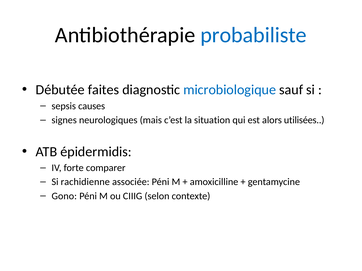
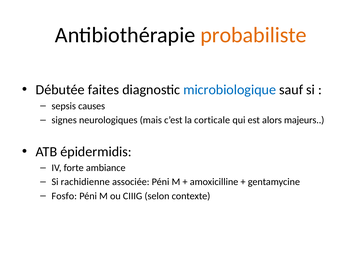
probabiliste colour: blue -> orange
situation: situation -> corticale
utilisées: utilisées -> majeurs
comparer: comparer -> ambiance
Gono: Gono -> Fosfo
